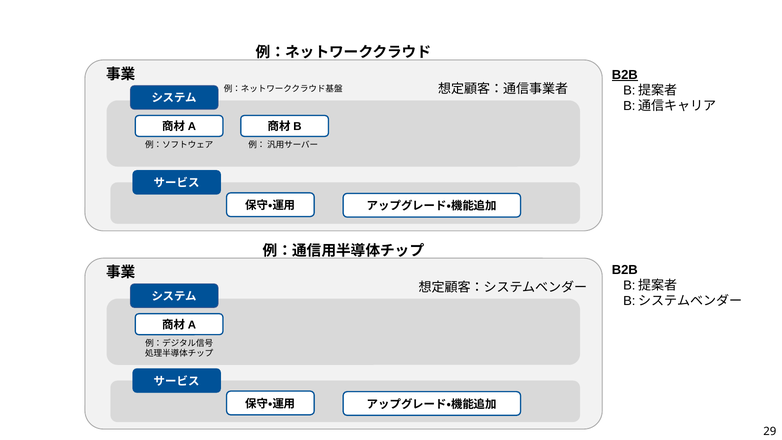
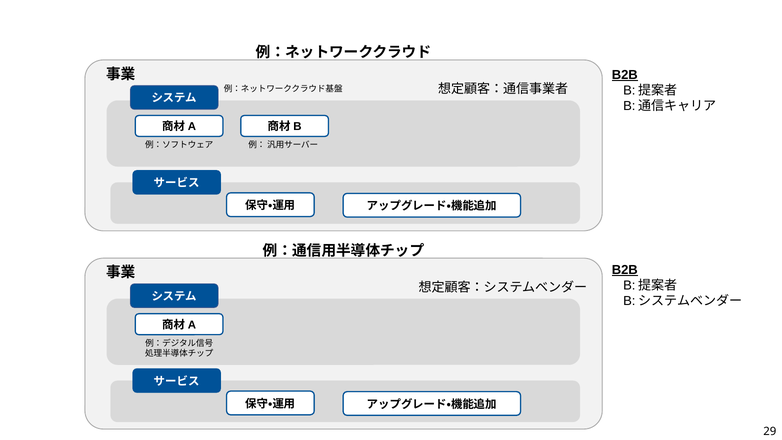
B2B at (625, 270) underline: none -> present
